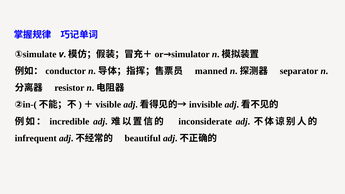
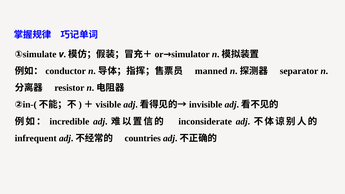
beautiful: beautiful -> countries
